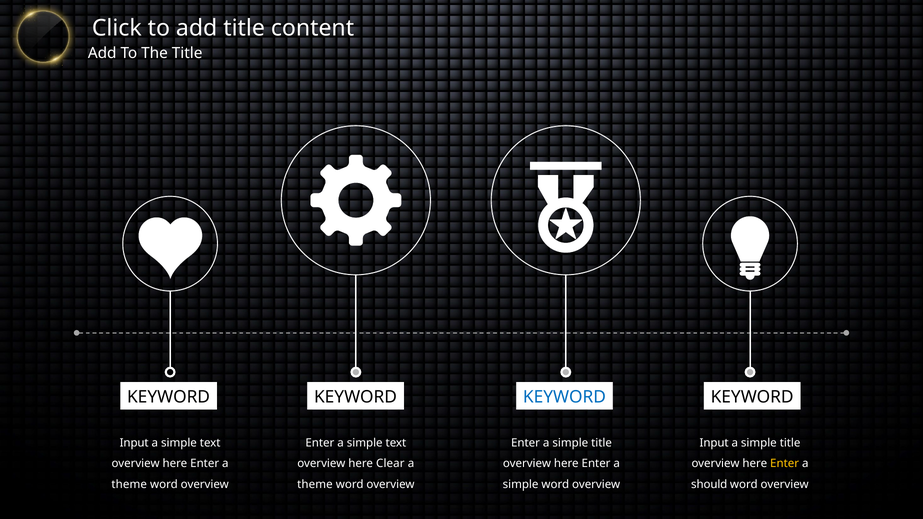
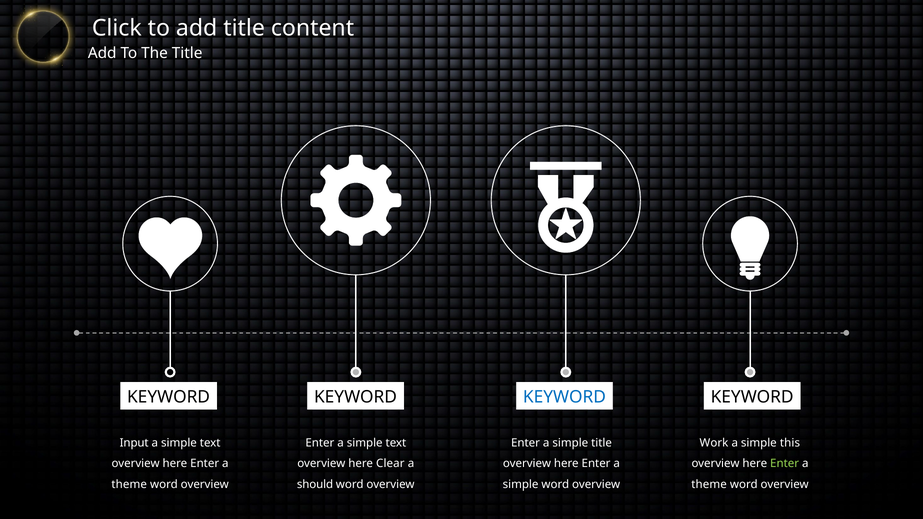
Input at (714, 443): Input -> Work
title at (790, 443): title -> this
Enter at (785, 464) colour: yellow -> light green
theme at (315, 484): theme -> should
should at (709, 484): should -> theme
